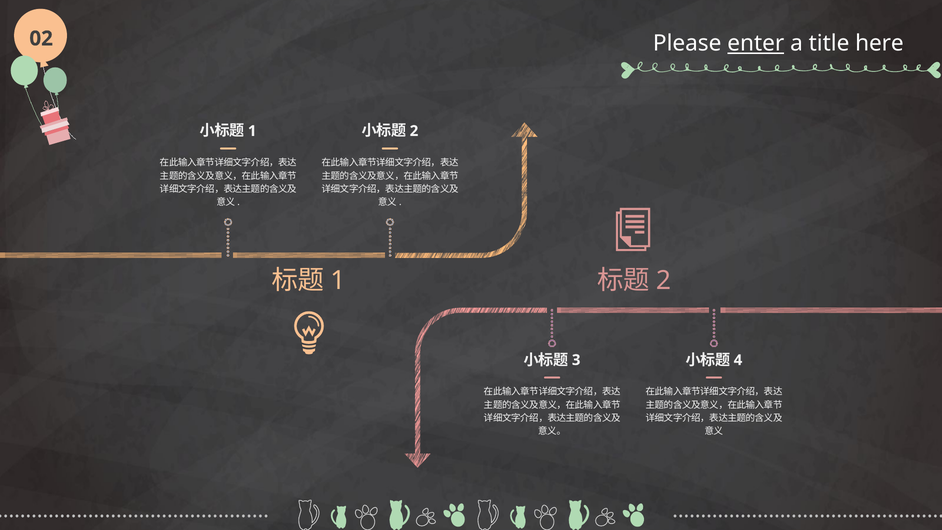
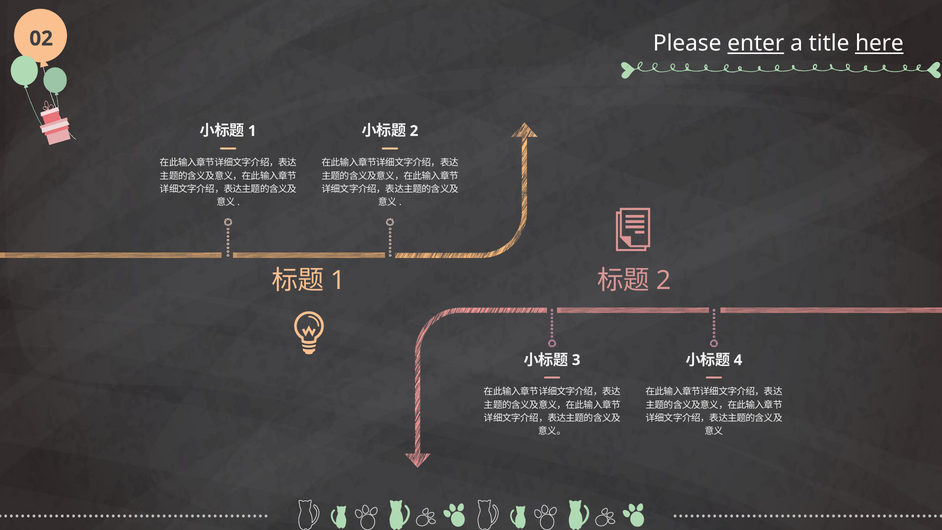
here underline: none -> present
